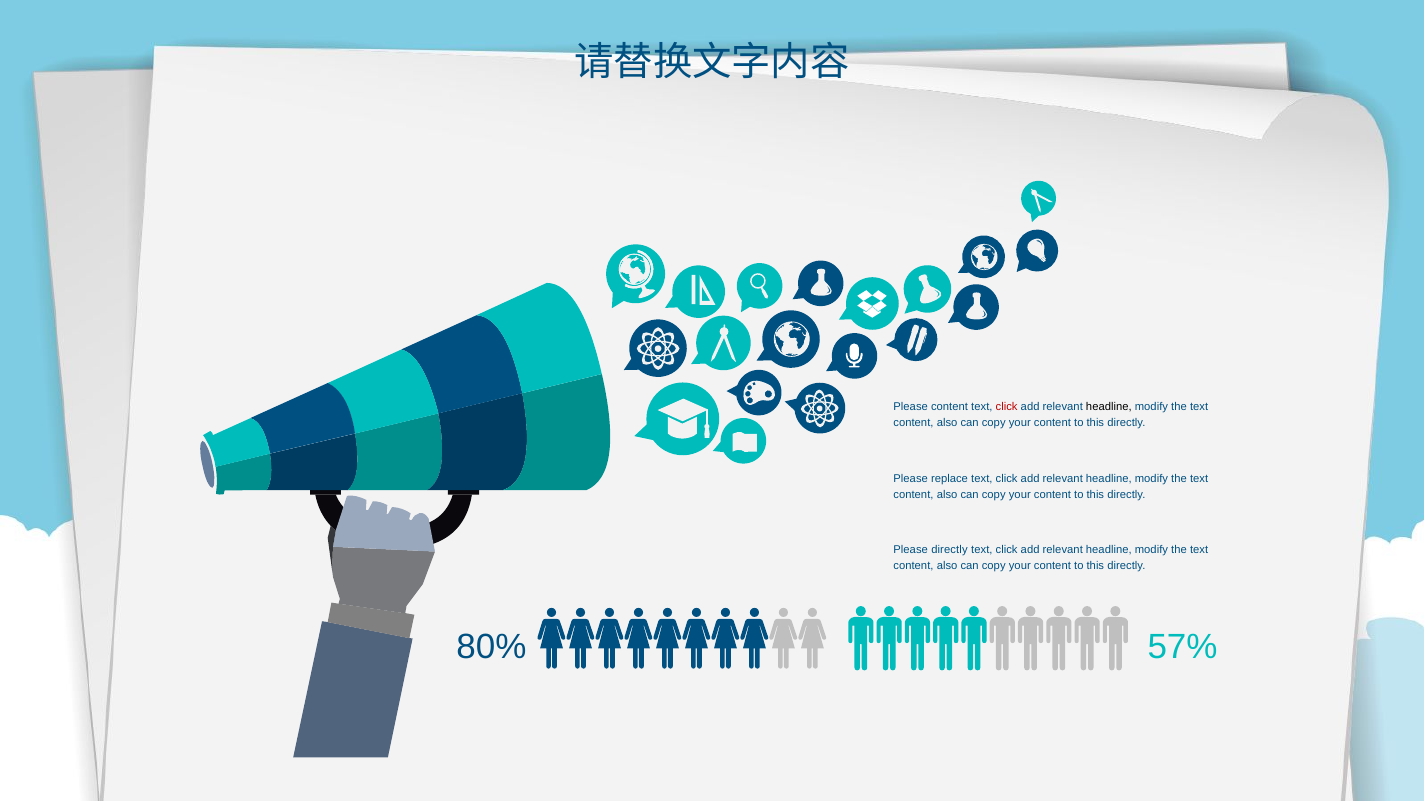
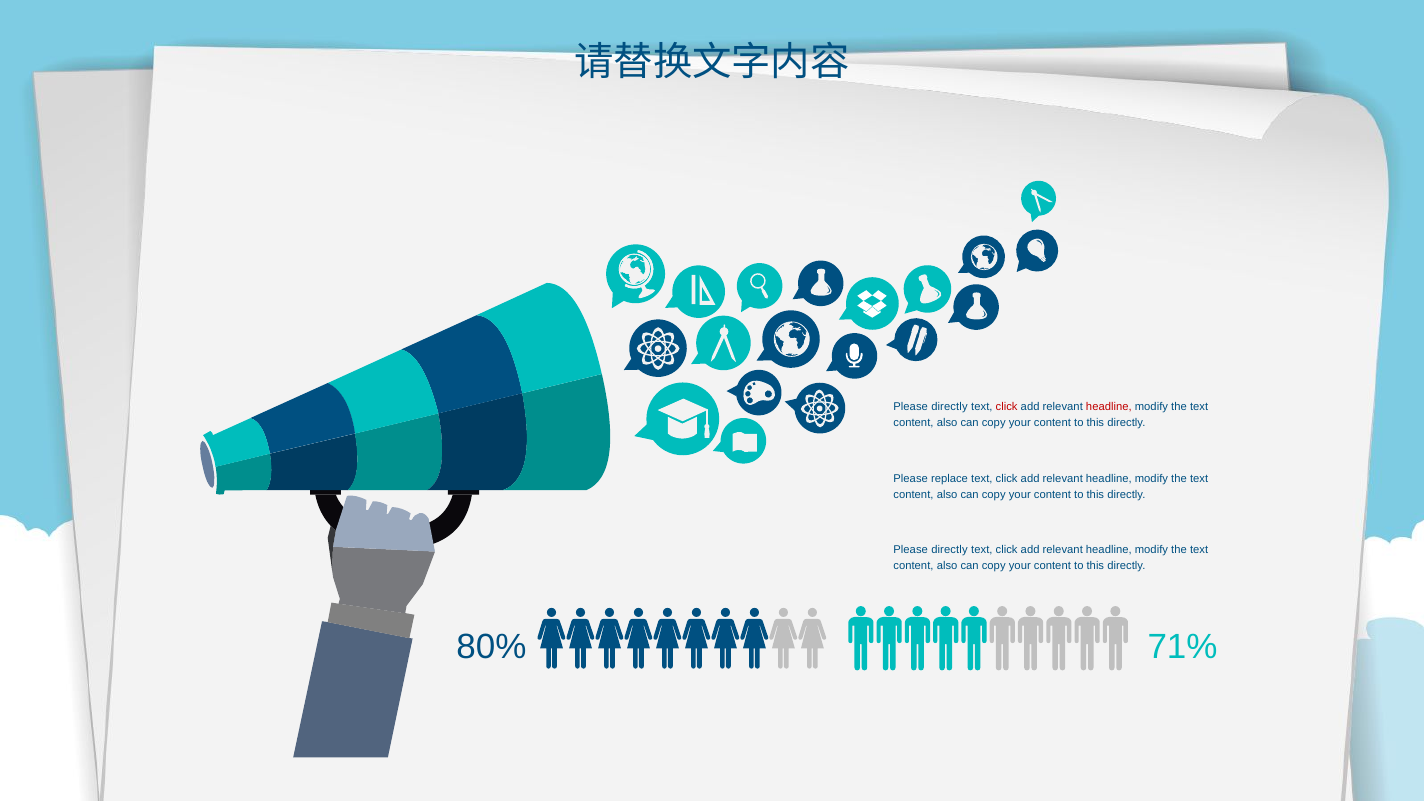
content at (950, 407): content -> directly
headline at (1109, 407) colour: black -> red
57%: 57% -> 71%
